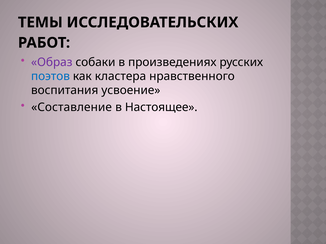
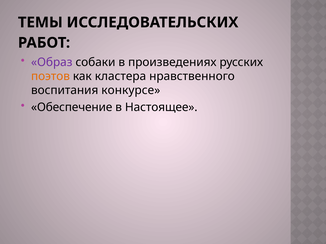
поэтов colour: blue -> orange
усвоение: усвоение -> конкурсе
Составление: Составление -> Обеспечение
